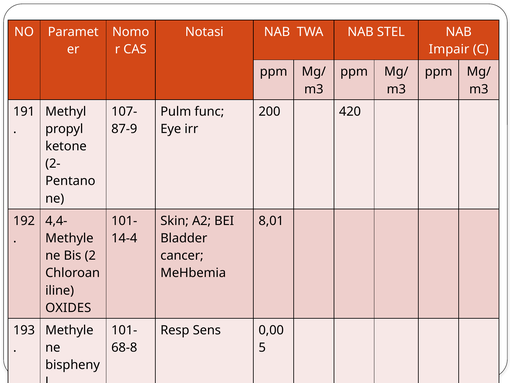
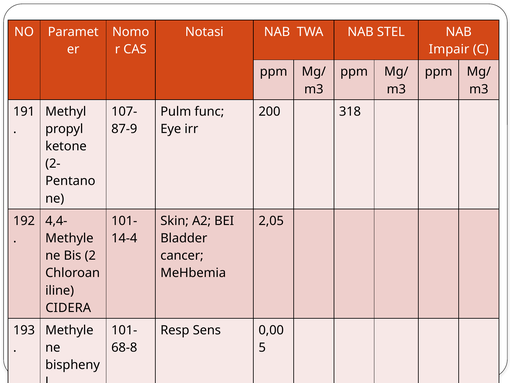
420: 420 -> 318
8,01: 8,01 -> 2,05
OXIDES: OXIDES -> CIDERA
